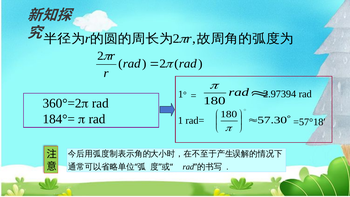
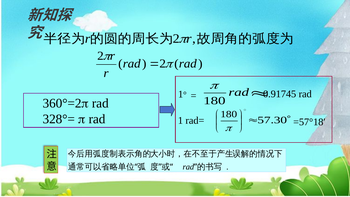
2.97394: 2.97394 -> 0.91745
184°=: 184°= -> 328°=
